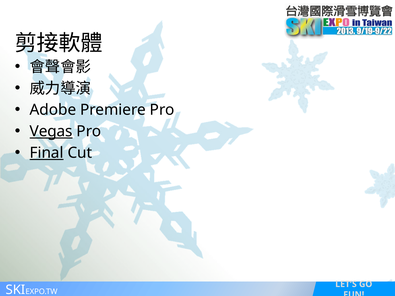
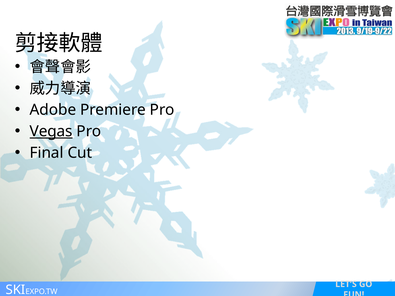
Final underline: present -> none
